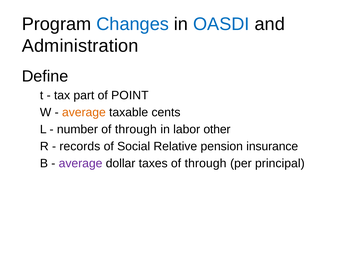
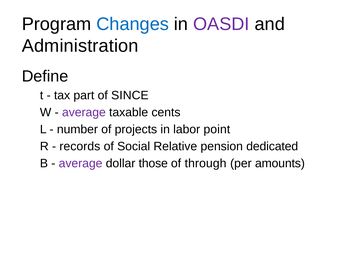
OASDI colour: blue -> purple
POINT: POINT -> SINCE
average at (84, 112) colour: orange -> purple
number of through: through -> projects
other: other -> point
insurance: insurance -> dedicated
taxes: taxes -> those
principal: principal -> amounts
